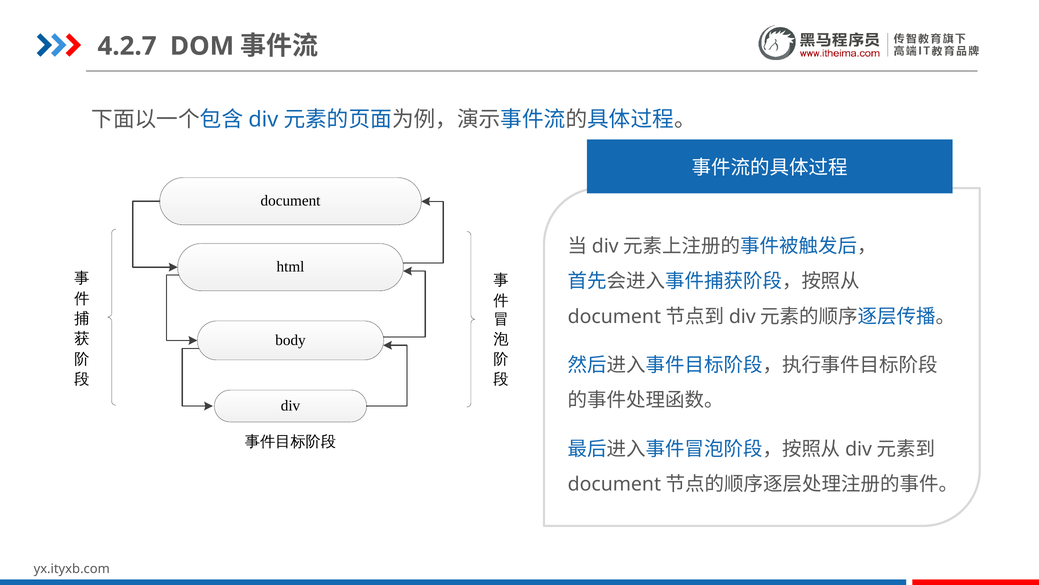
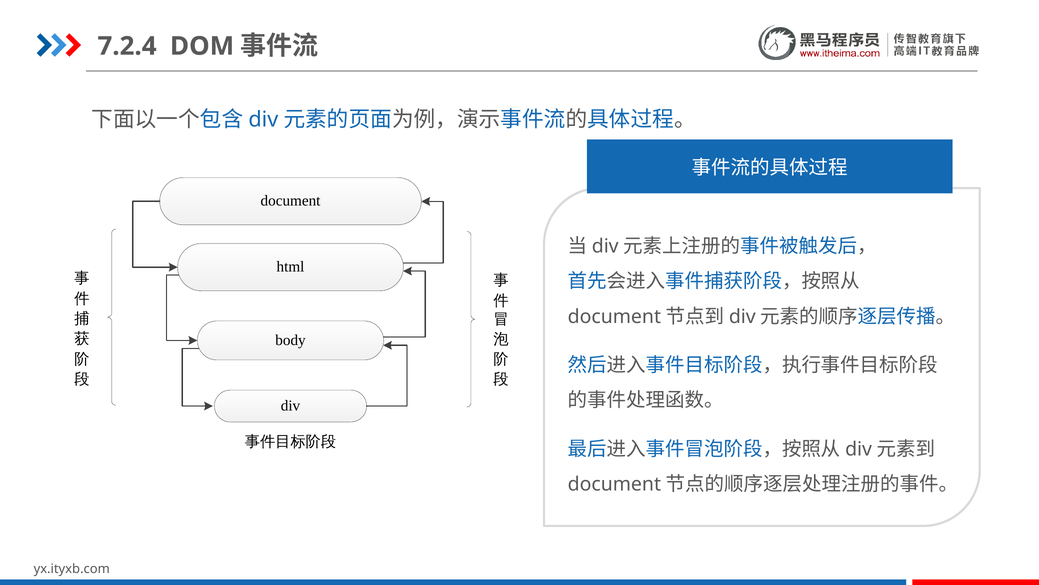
4.2.7: 4.2.7 -> 7.2.4
